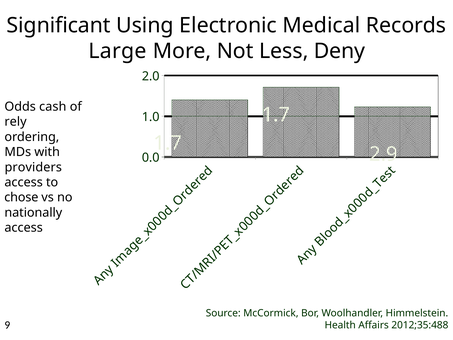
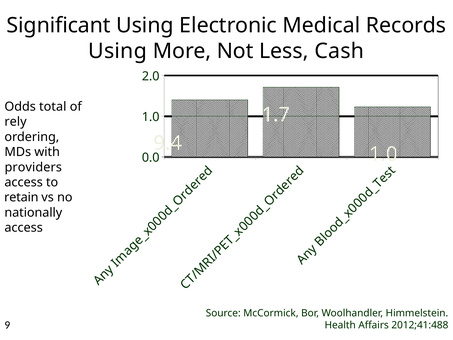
Large at (118, 51): Large -> Using
Deny: Deny -> Cash
cash: cash -> total
1.7 at (168, 143): 1.7 -> 9.4
2.9 at (383, 154): 2.9 -> 1.0
chose: chose -> retain
2012;35:488: 2012;35:488 -> 2012;41:488
